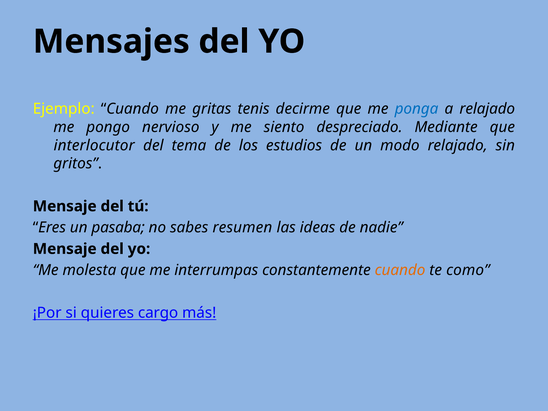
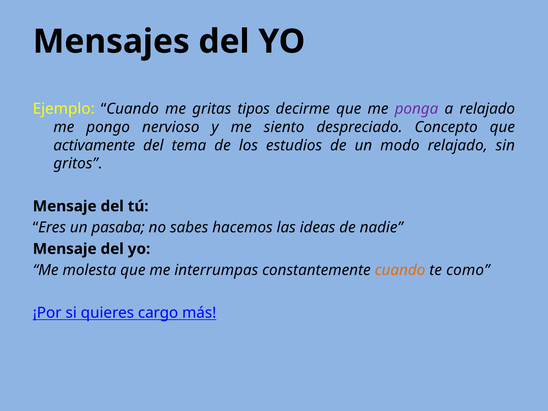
tenis: tenis -> tipos
ponga colour: blue -> purple
Mediante: Mediante -> Concepto
interlocutor: interlocutor -> activamente
resumen: resumen -> hacemos
